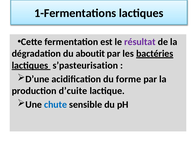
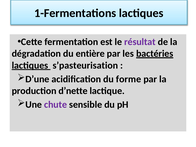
aboutit: aboutit -> entière
d’cuite: d’cuite -> d’nette
chute colour: blue -> purple
